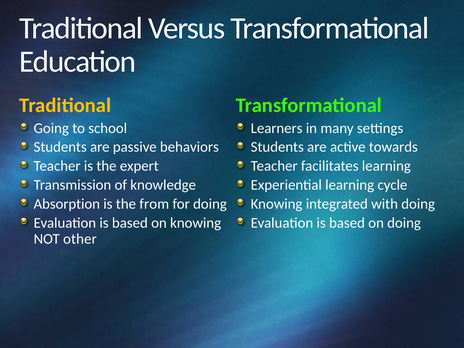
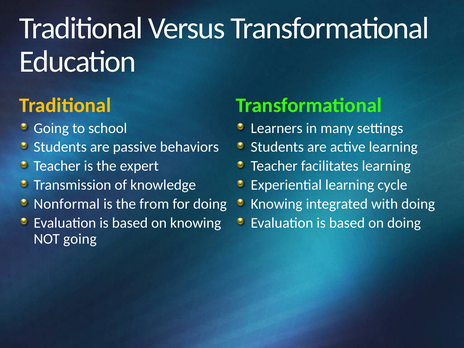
active towards: towards -> learning
Absorption: Absorption -> Nonformal
NOT other: other -> going
